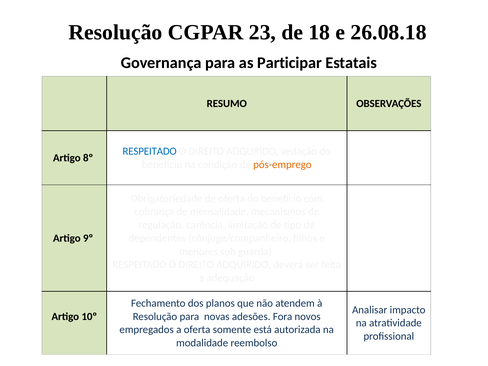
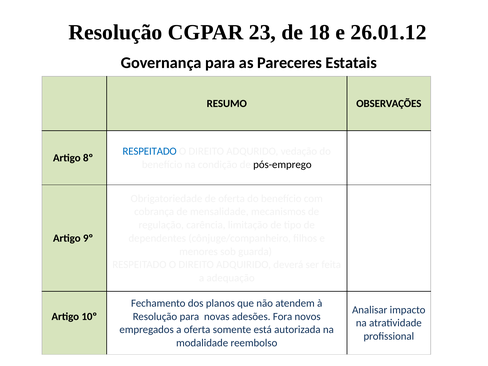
26.08.18: 26.08.18 -> 26.01.12
Participar: Participar -> Pareceres
pós-emprego colour: orange -> black
